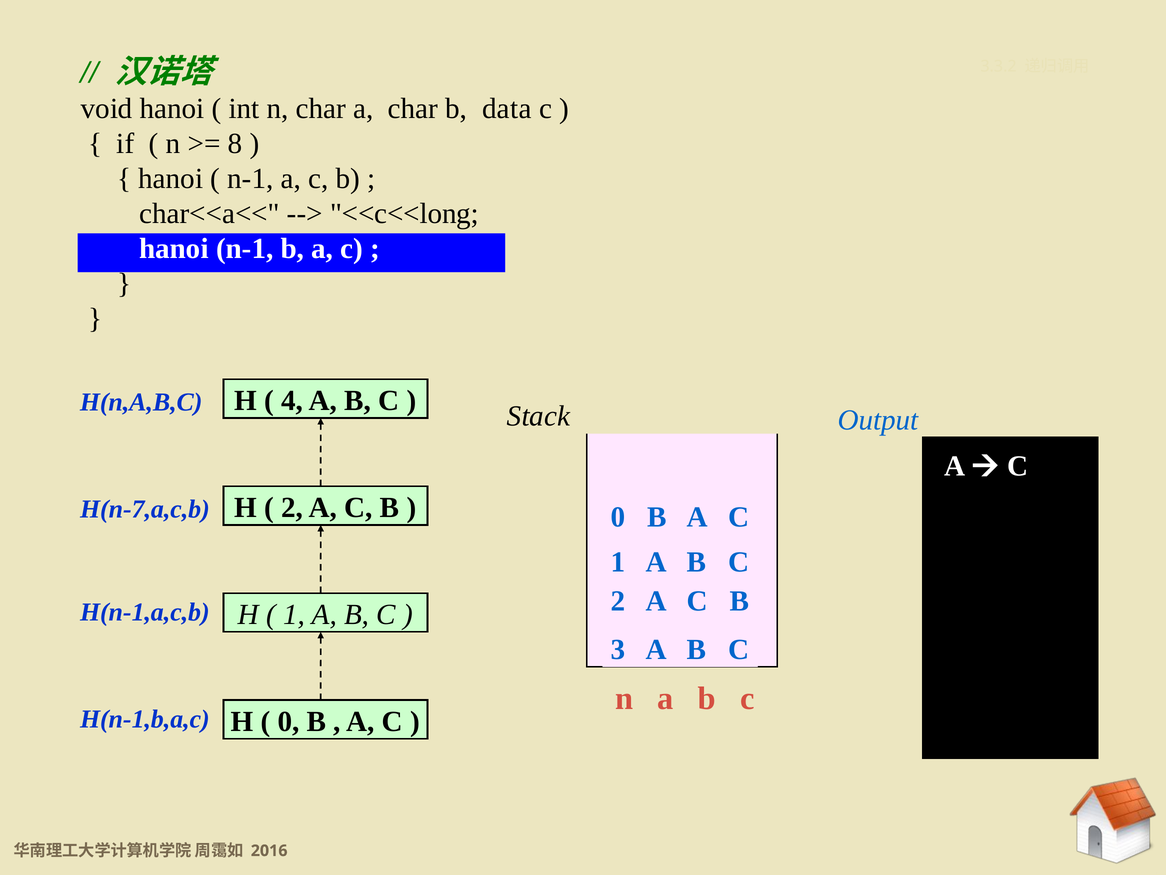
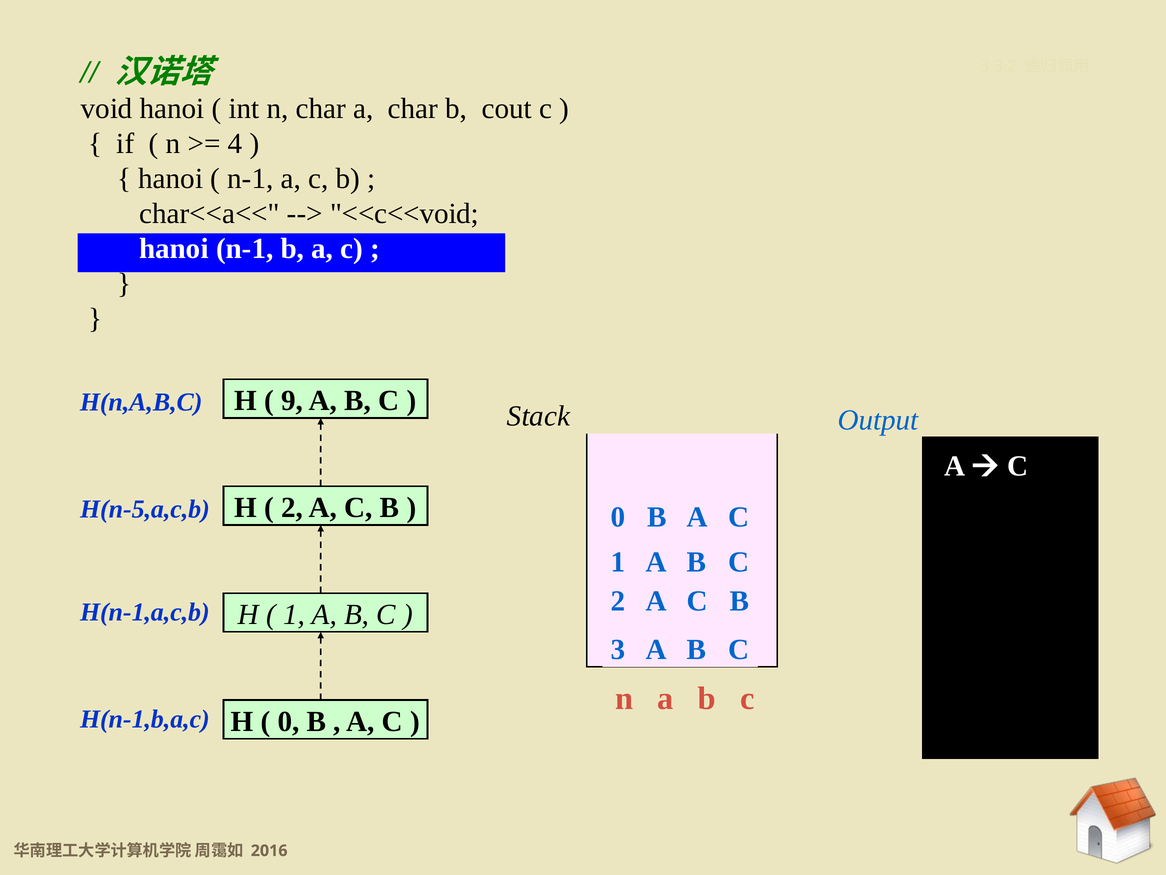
data: data -> cout
8: 8 -> 4
<<c<<long: <<c<<long -> <<c<<void
4: 4 -> 9
H(n-7,a,c,b: H(n-7,a,c,b -> H(n-5,a,c,b
